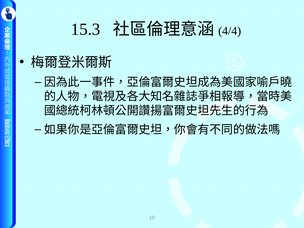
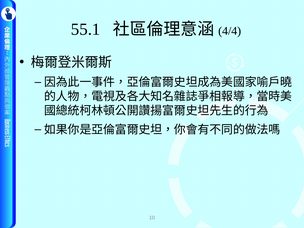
15.3: 15.3 -> 55.1
